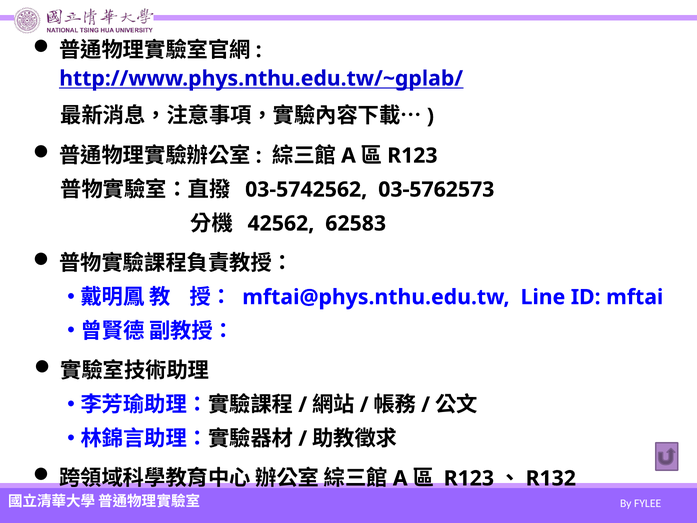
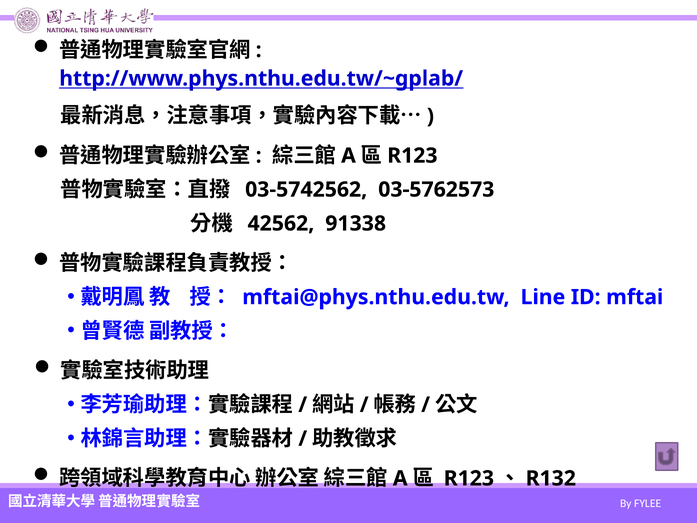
62583: 62583 -> 91338
